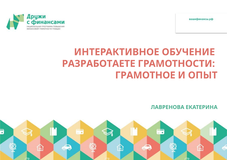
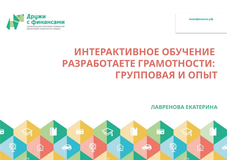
ГРАМОТНОЕ: ГРАМОТНОЕ -> ГРУППОВАЯ
